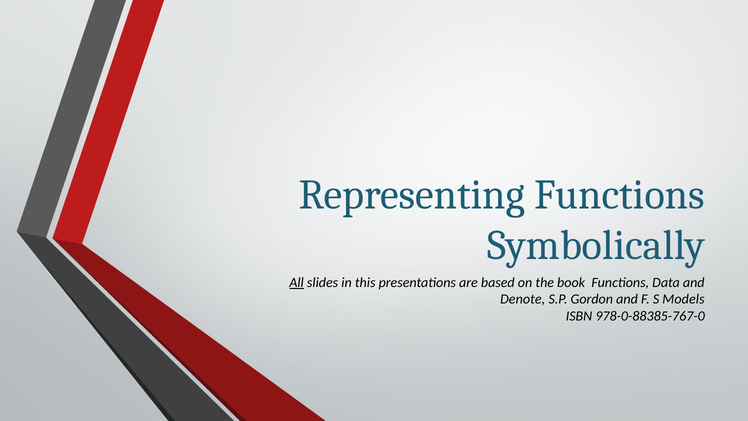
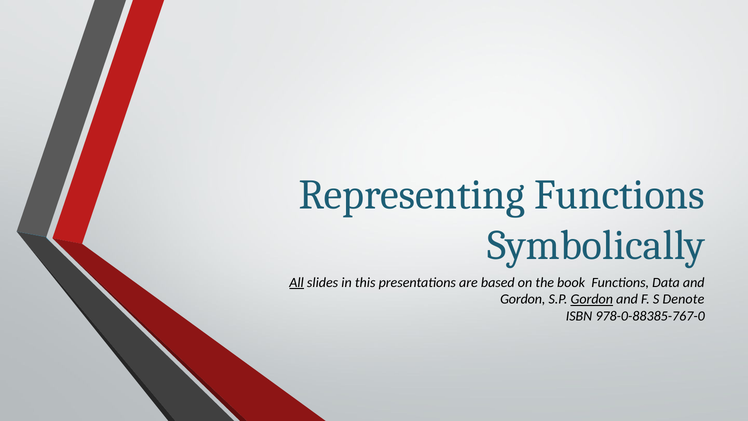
Denote at (523, 299): Denote -> Gordon
Gordon at (592, 299) underline: none -> present
Models: Models -> Denote
